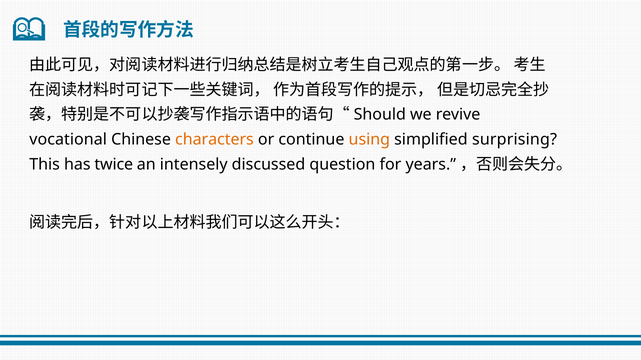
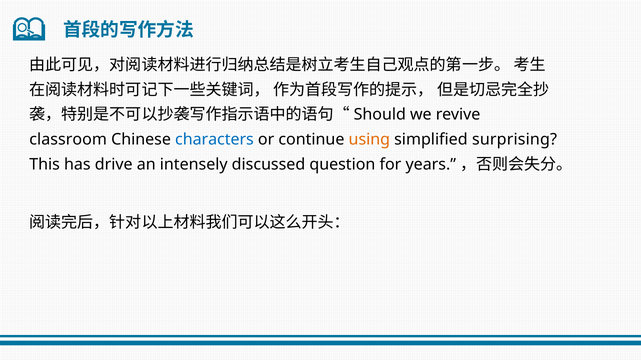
vocational: vocational -> classroom
characters colour: orange -> blue
twice: twice -> drive
